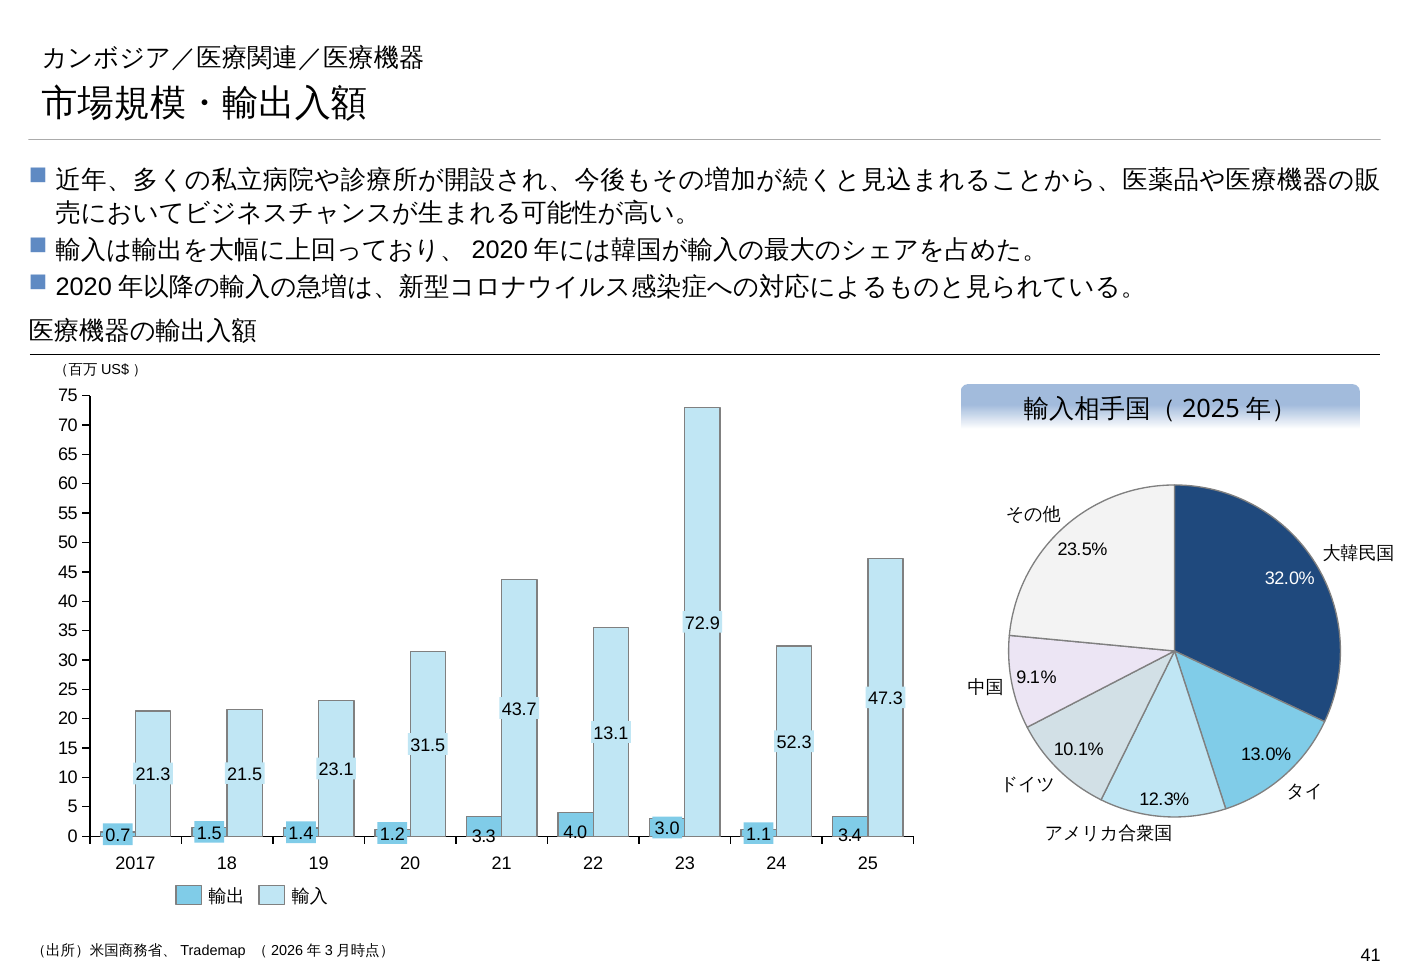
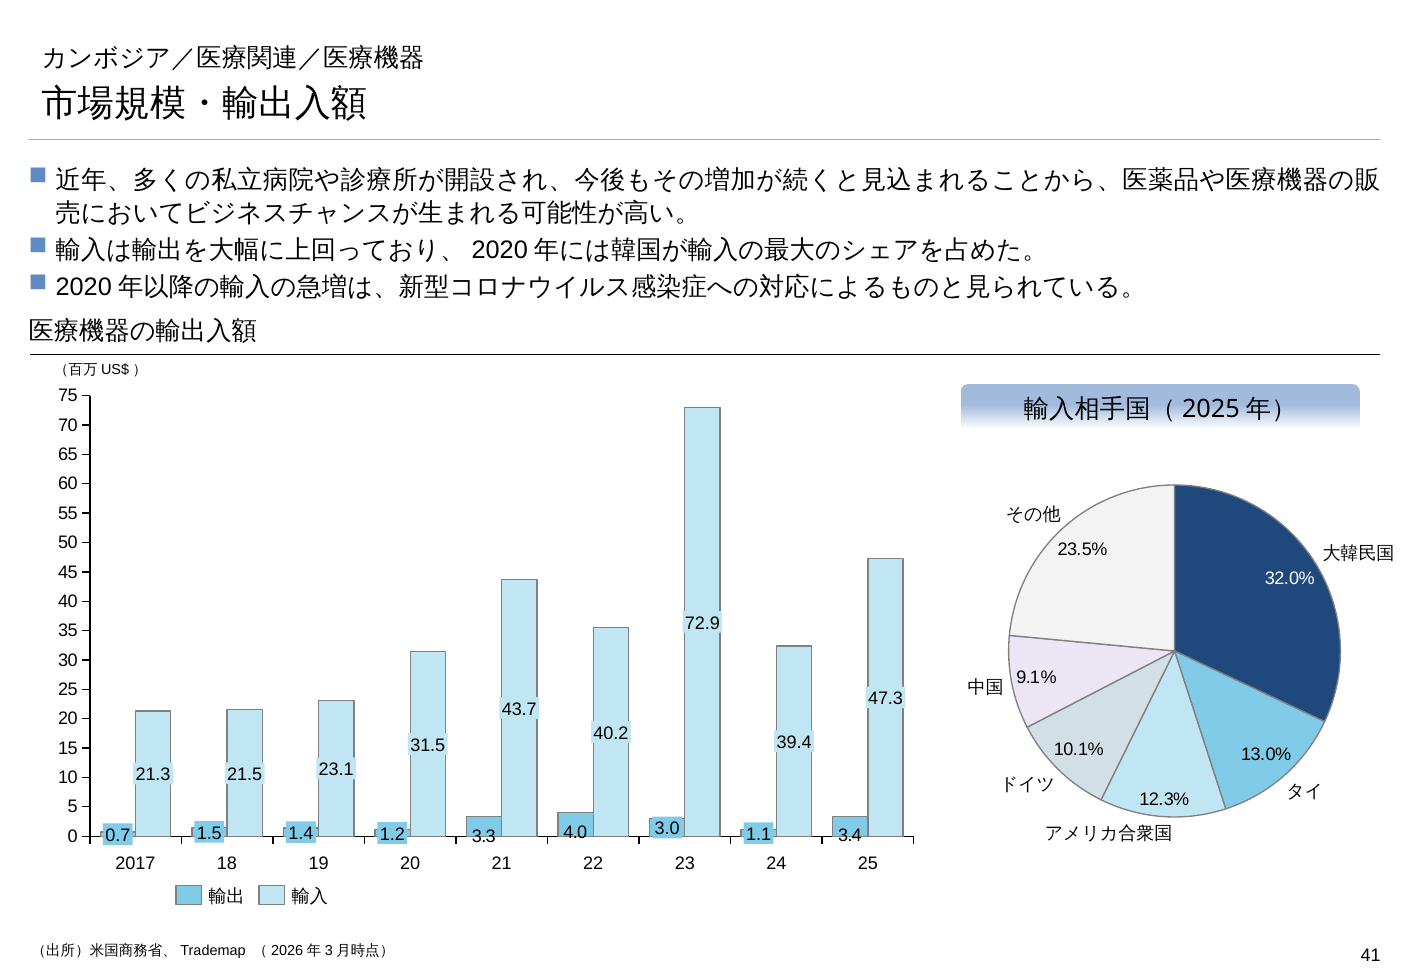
13.1: 13.1 -> 40.2
52.3: 52.3 -> 39.4
